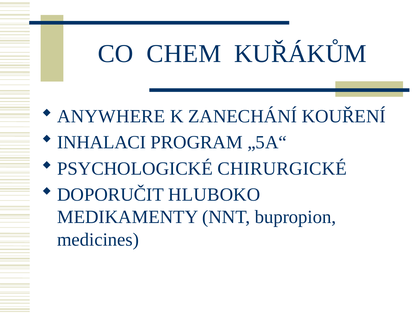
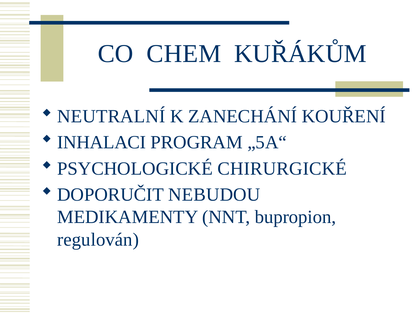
ANYWHERE: ANYWHERE -> NEUTRALNÍ
HLUBOKO: HLUBOKO -> NEBUDOU
medicines: medicines -> regulován
